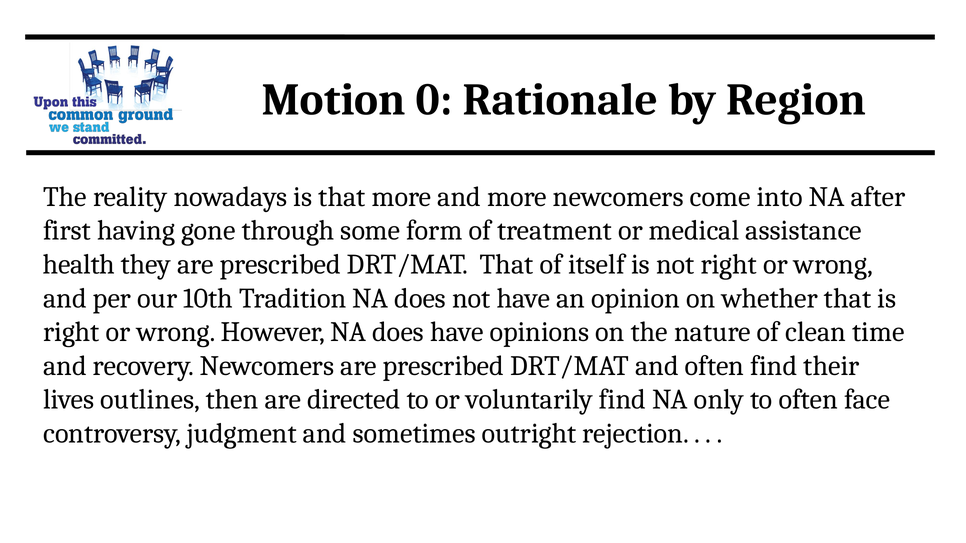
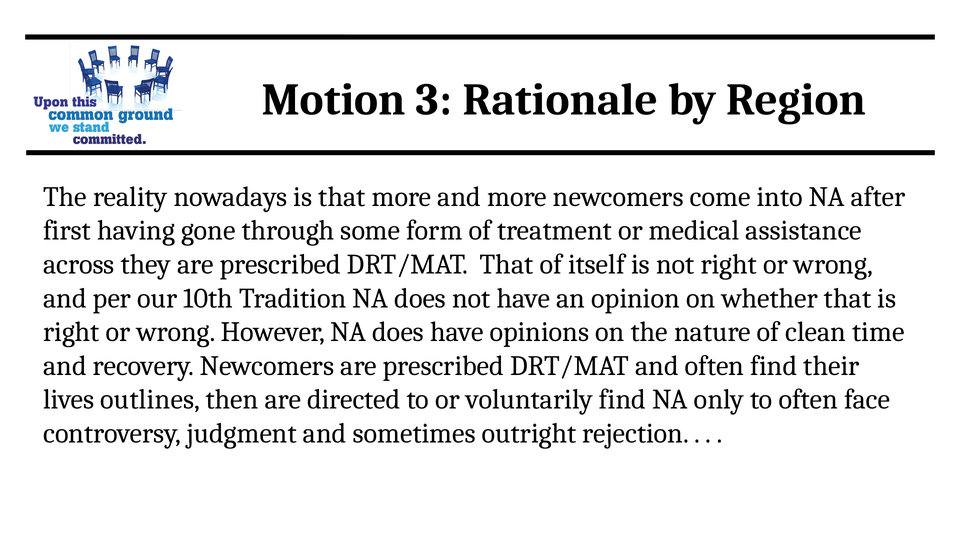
0: 0 -> 3
health: health -> across
